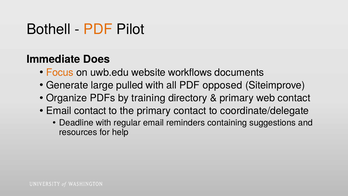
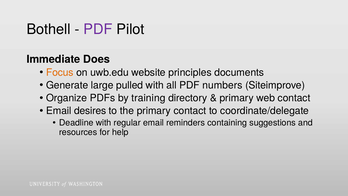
PDF at (98, 29) colour: orange -> purple
workflows: workflows -> principles
opposed: opposed -> numbers
Email contact: contact -> desires
